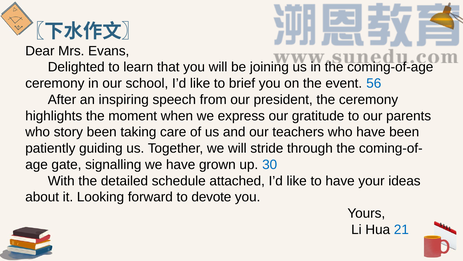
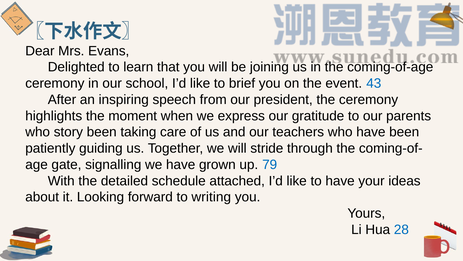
56: 56 -> 43
30: 30 -> 79
devote: devote -> writing
21: 21 -> 28
